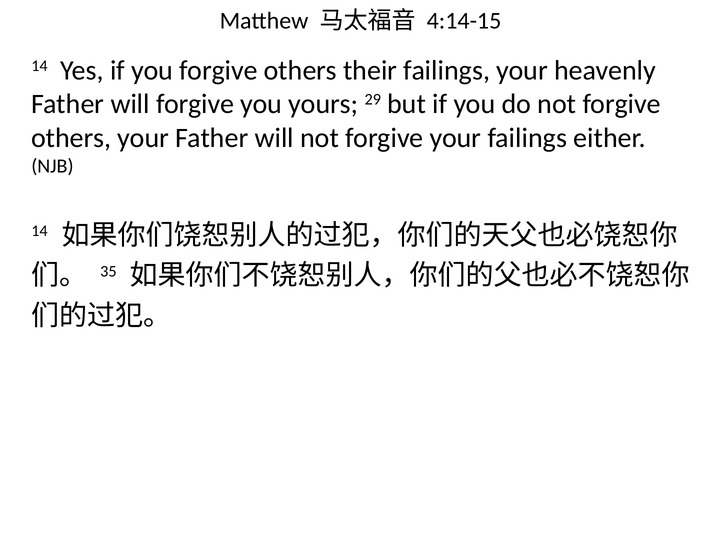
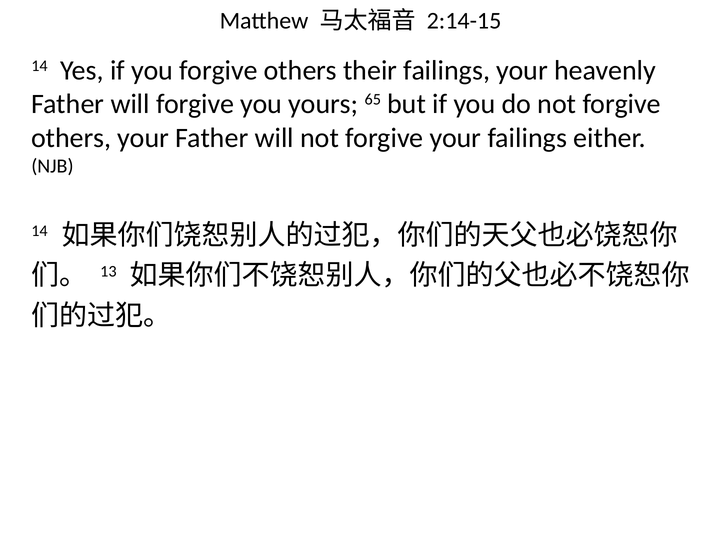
4:14-15: 4:14-15 -> 2:14-15
29: 29 -> 65
35: 35 -> 13
